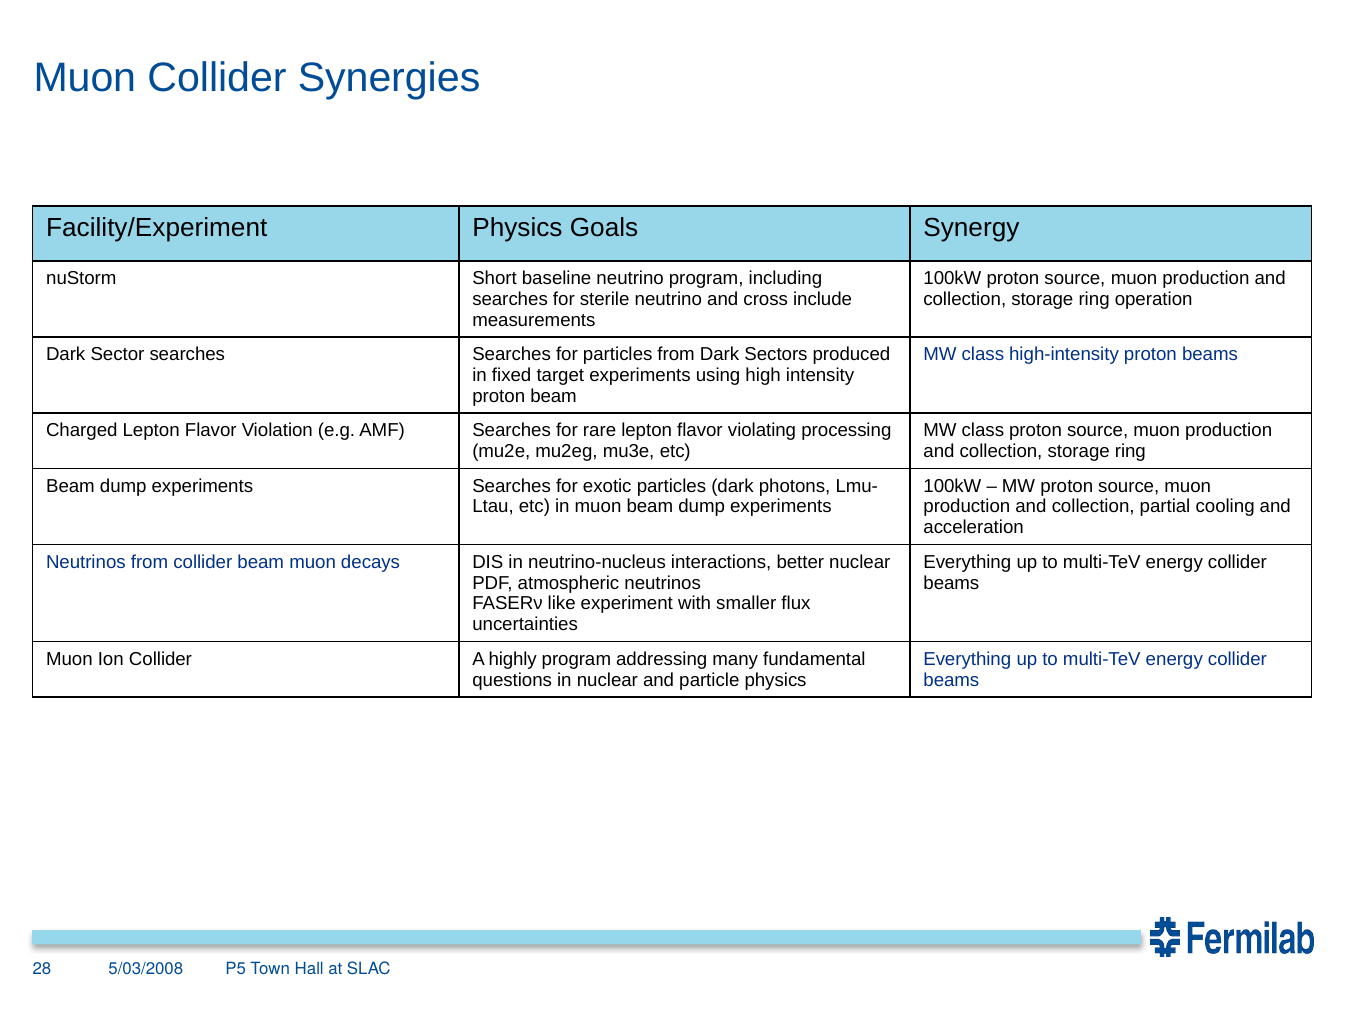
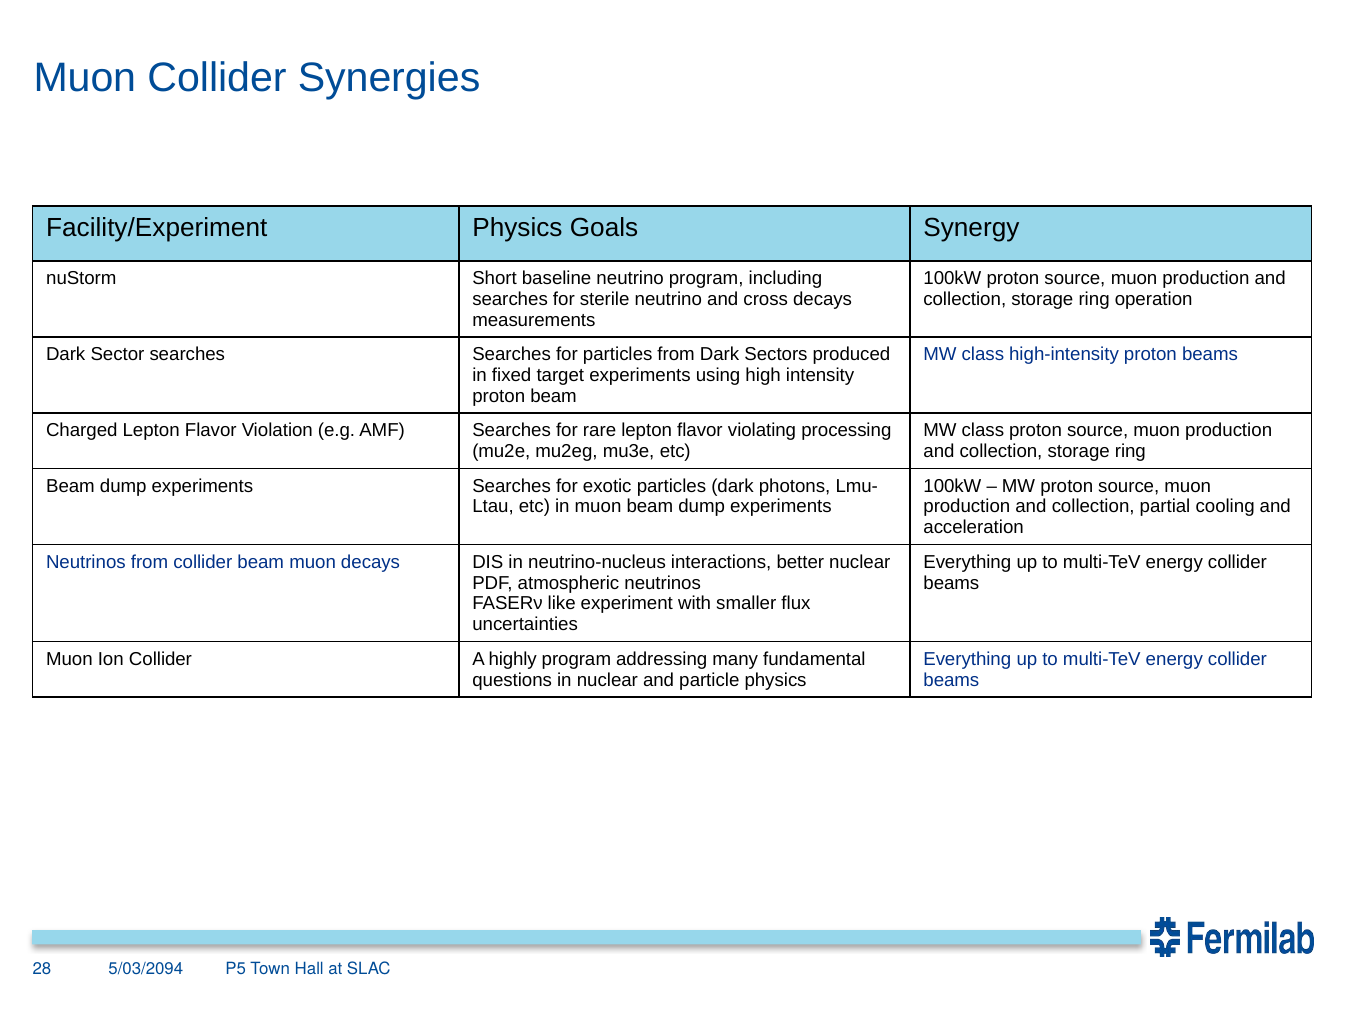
cross include: include -> decays
5/03/2008: 5/03/2008 -> 5/03/2094
